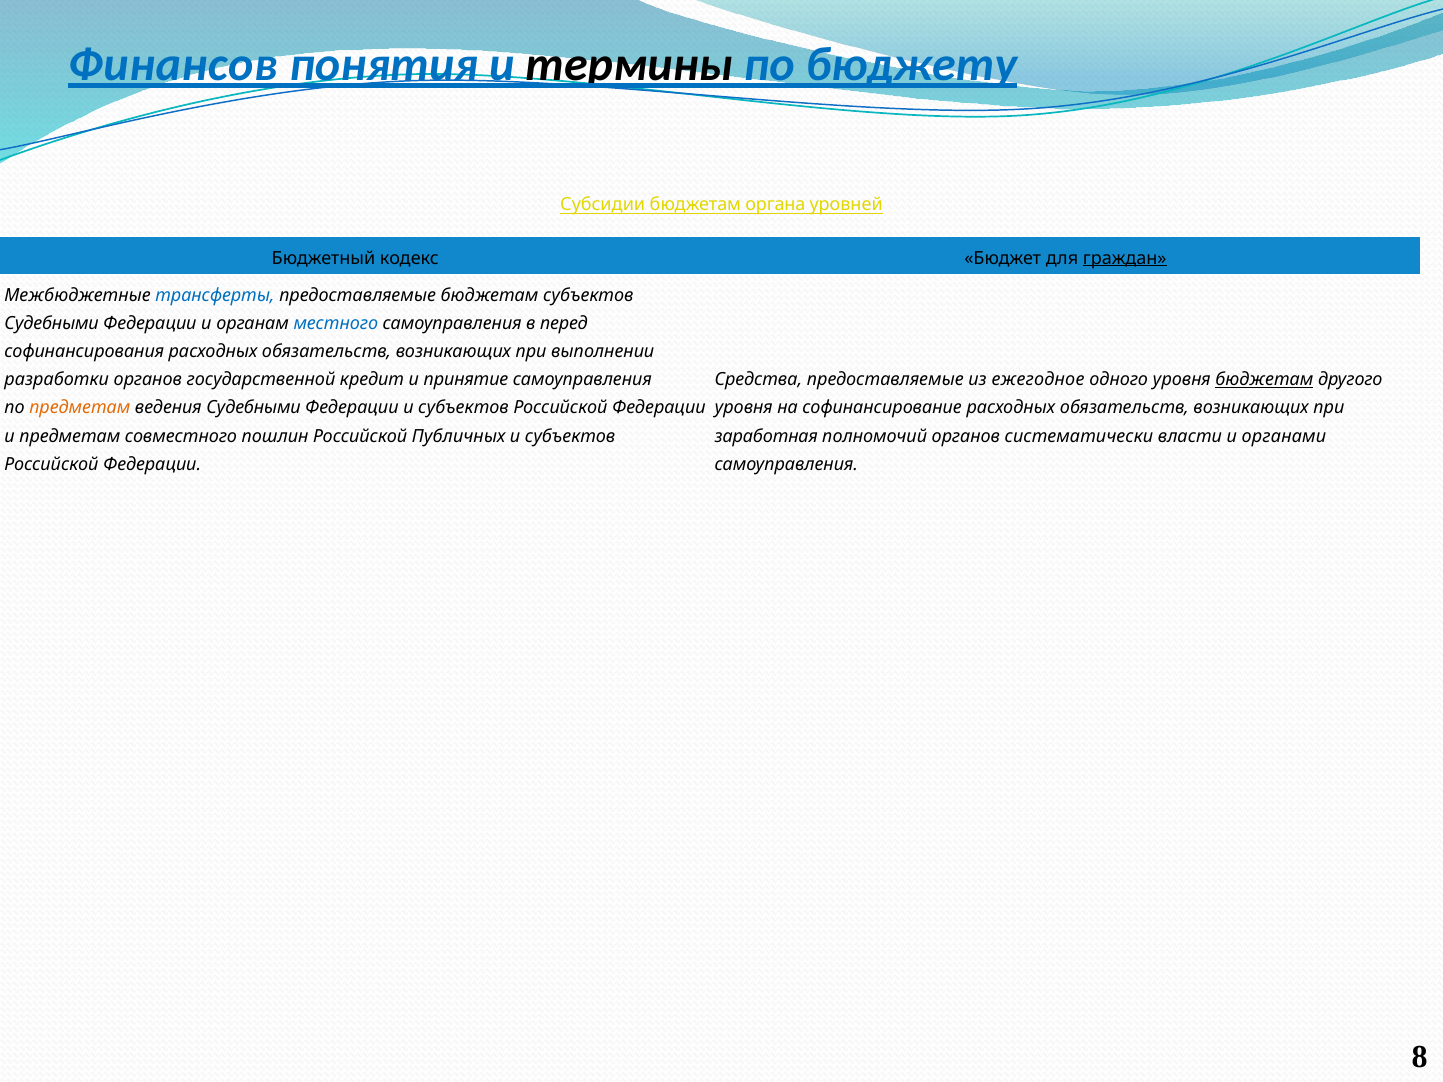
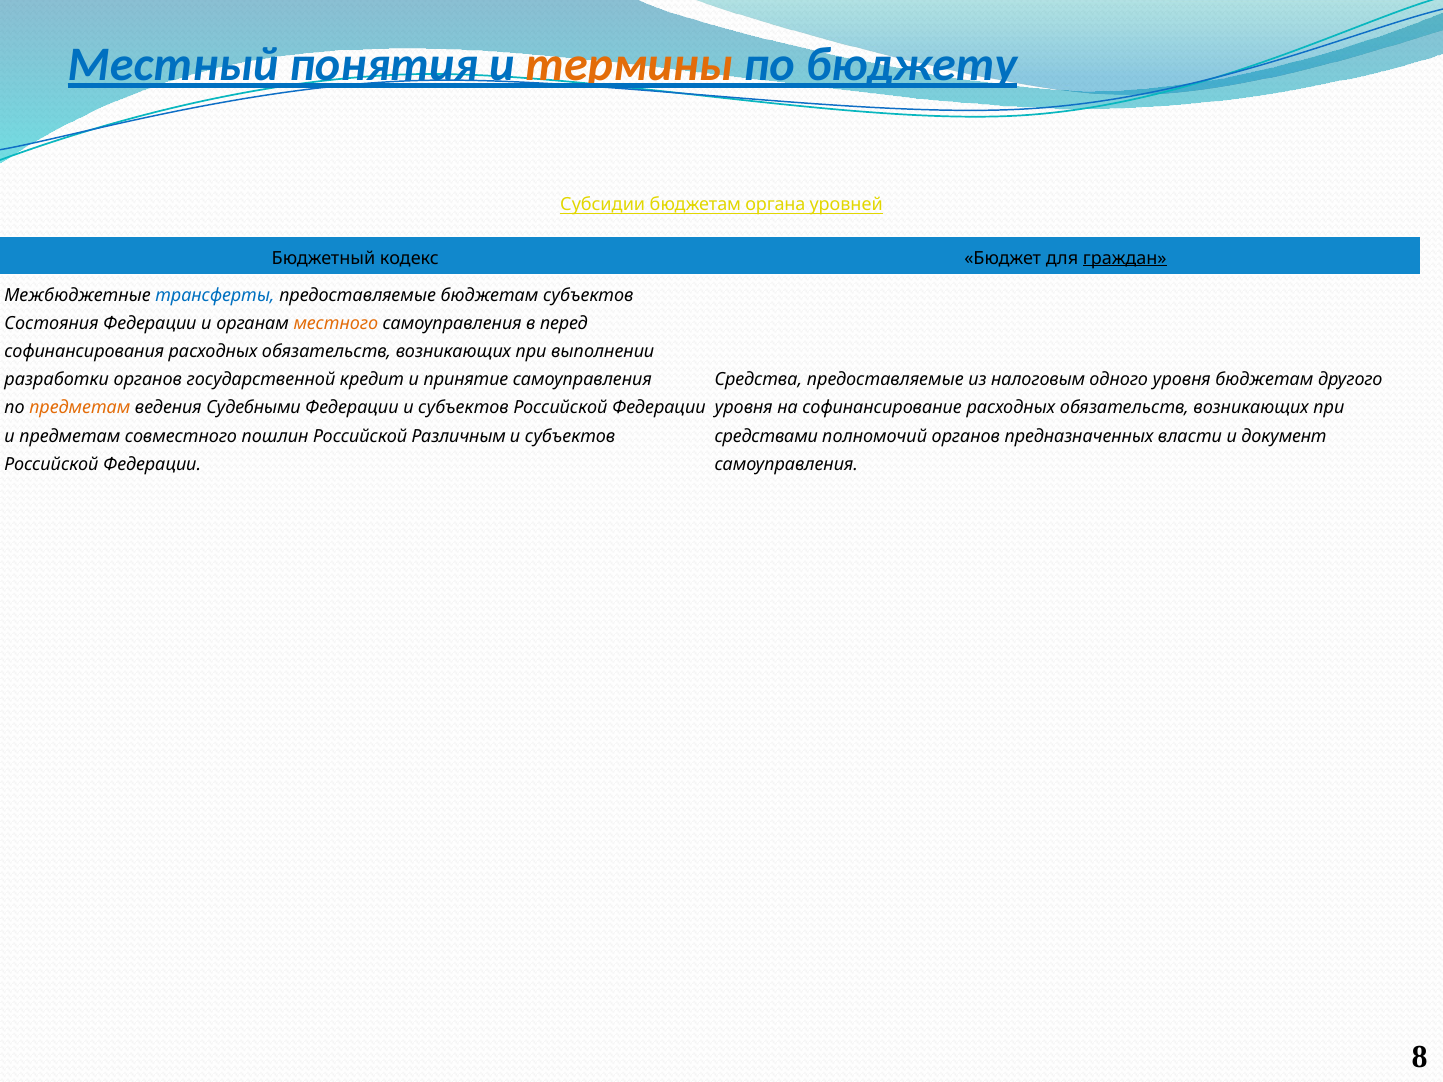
Финансов: Финансов -> Местный
термины colour: black -> orange
Судебными at (52, 324): Судебными -> Состояния
местного colour: blue -> orange
ежегодное: ежегодное -> налоговым
бюджетам at (1264, 380) underline: present -> none
Публичных: Публичных -> Различным
заработная: заработная -> средствами
систематически: систематически -> предназначенных
органами: органами -> документ
